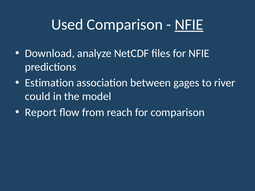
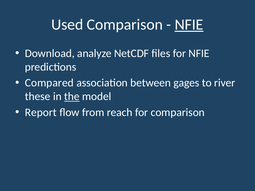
Estimation: Estimation -> Compared
could: could -> these
the underline: none -> present
